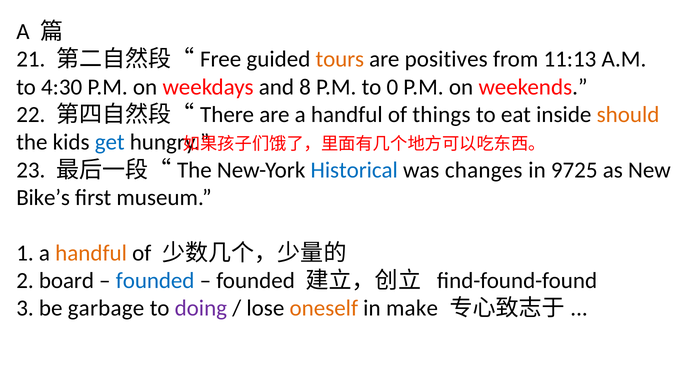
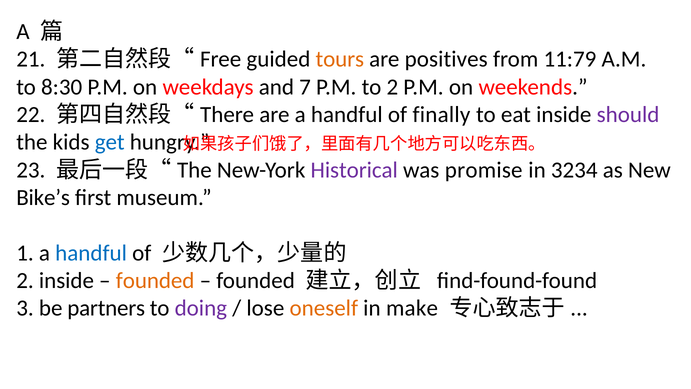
11:13: 11:13 -> 11:79
4:30: 4:30 -> 8:30
8: 8 -> 7
to 0: 0 -> 2
things: things -> finally
should colour: orange -> purple
Historical colour: blue -> purple
changes: changes -> promise
9725: 9725 -> 3234
handful at (91, 253) colour: orange -> blue
2 board: board -> inside
founded at (155, 280) colour: blue -> orange
garbage: garbage -> partners
